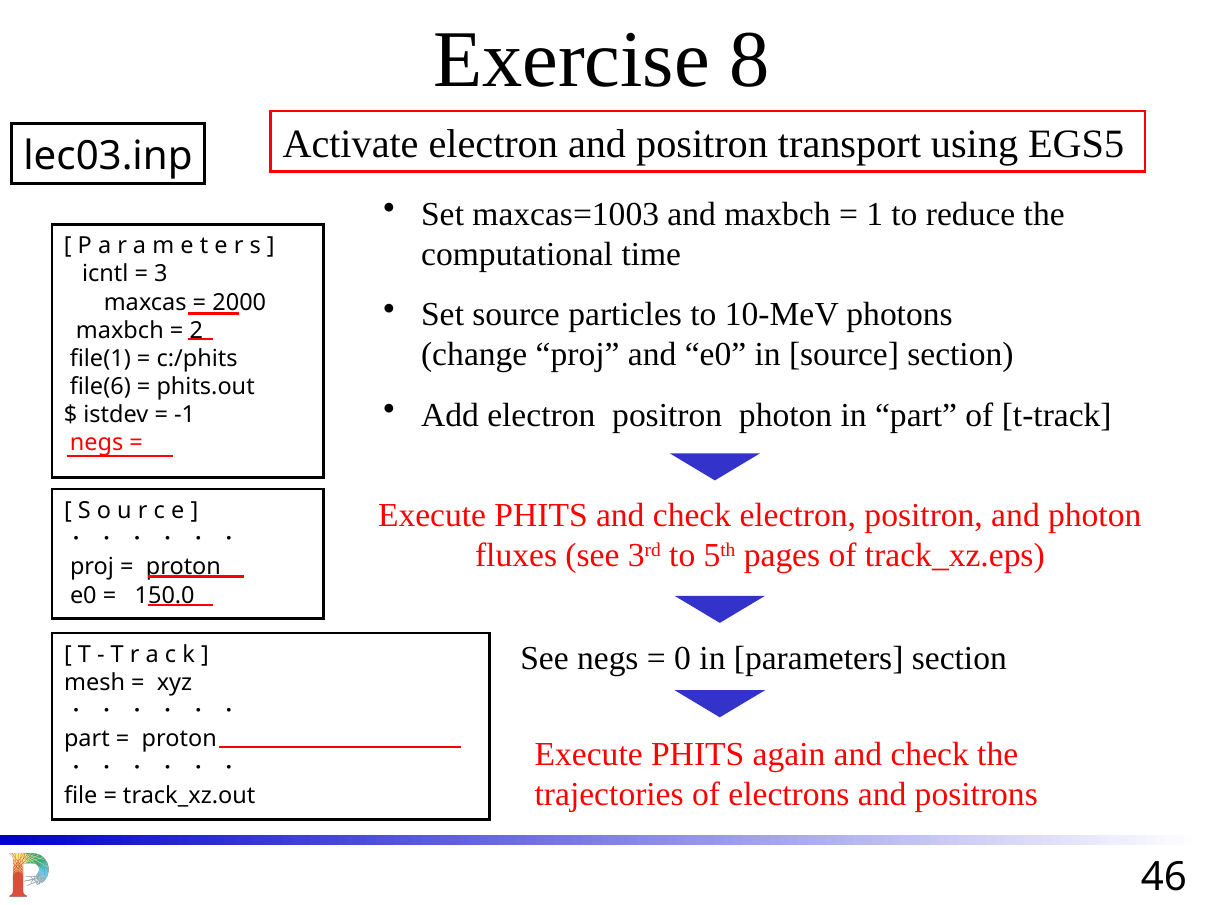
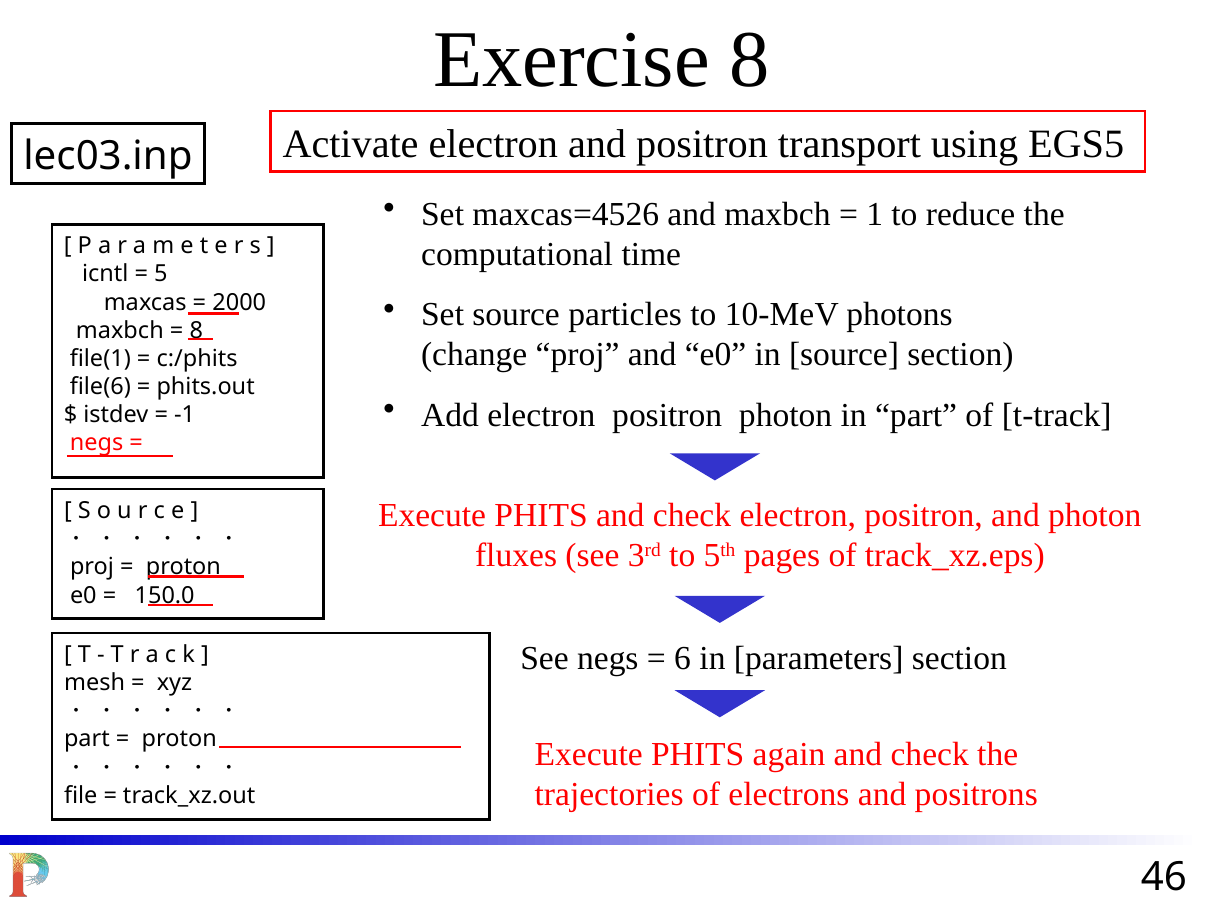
maxcas=1003: maxcas=1003 -> maxcas=4526
3: 3 -> 5
2 at (196, 331): 2 -> 8
0: 0 -> 6
